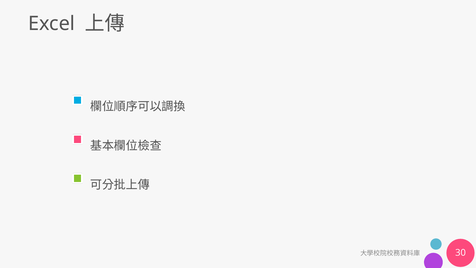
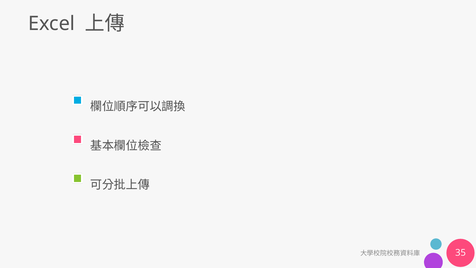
30: 30 -> 35
